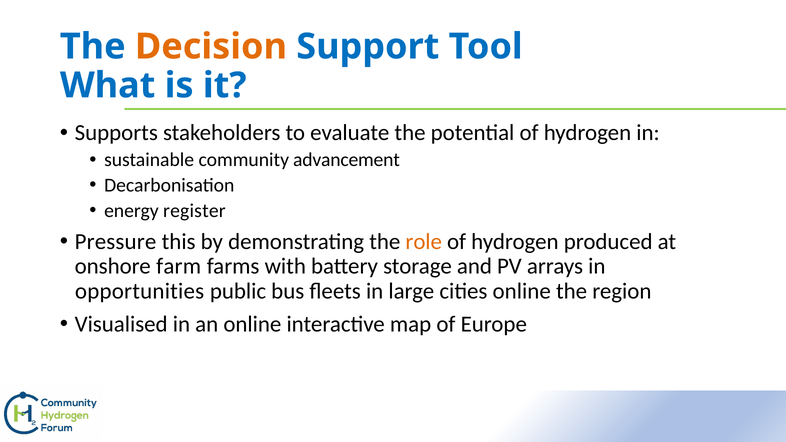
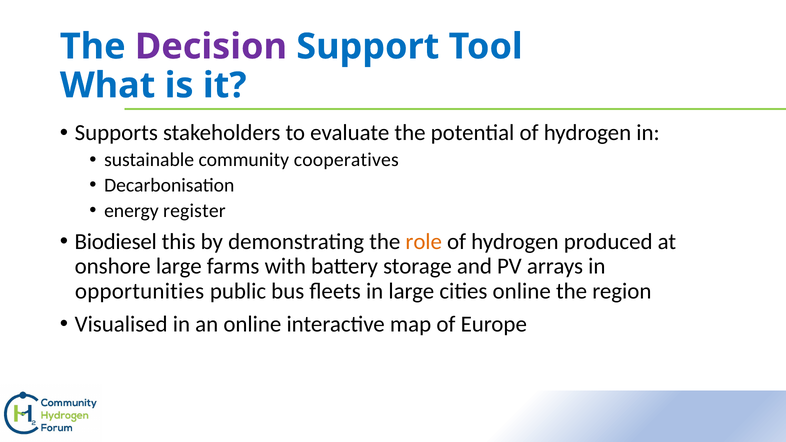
Decision colour: orange -> purple
advancement: advancement -> cooperatives
Pressure: Pressure -> Biodiesel
onshore farm: farm -> large
